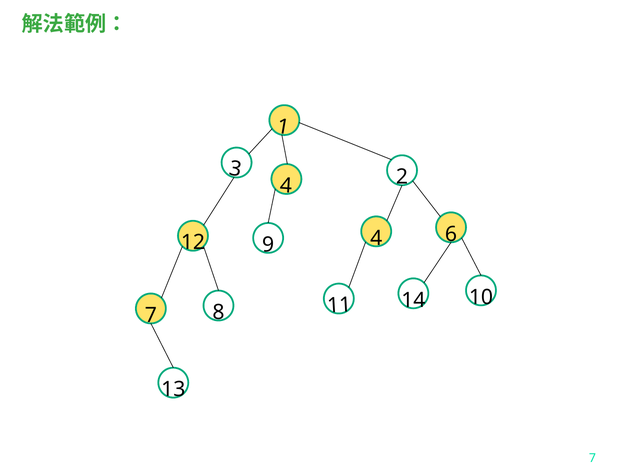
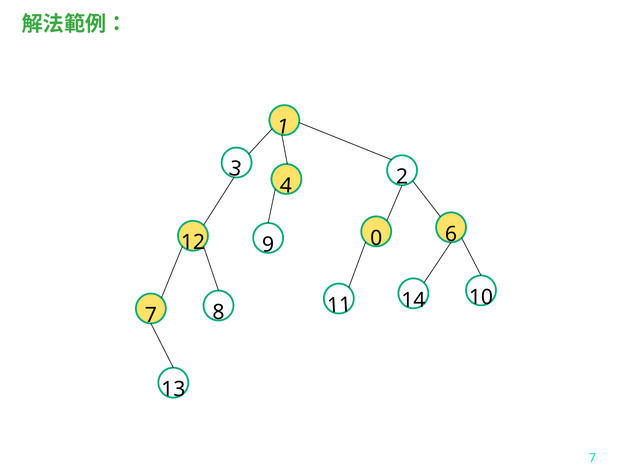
12 4: 4 -> 0
